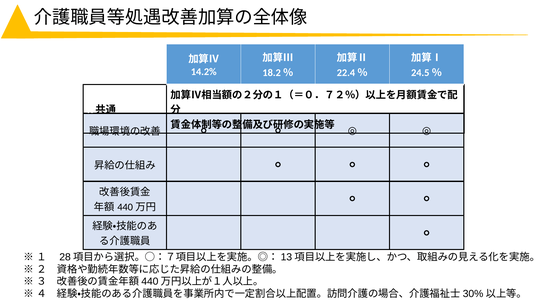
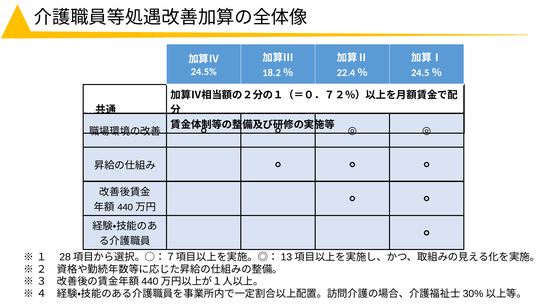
14.2%: 14.2% -> 24.5%
